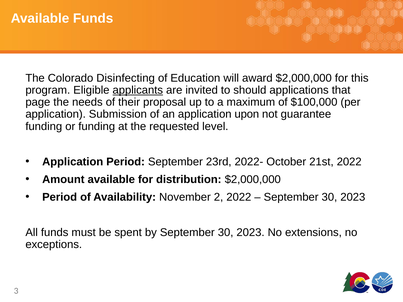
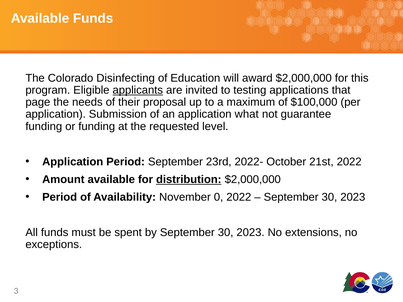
should: should -> testing
upon: upon -> what
distribution underline: none -> present
2: 2 -> 0
